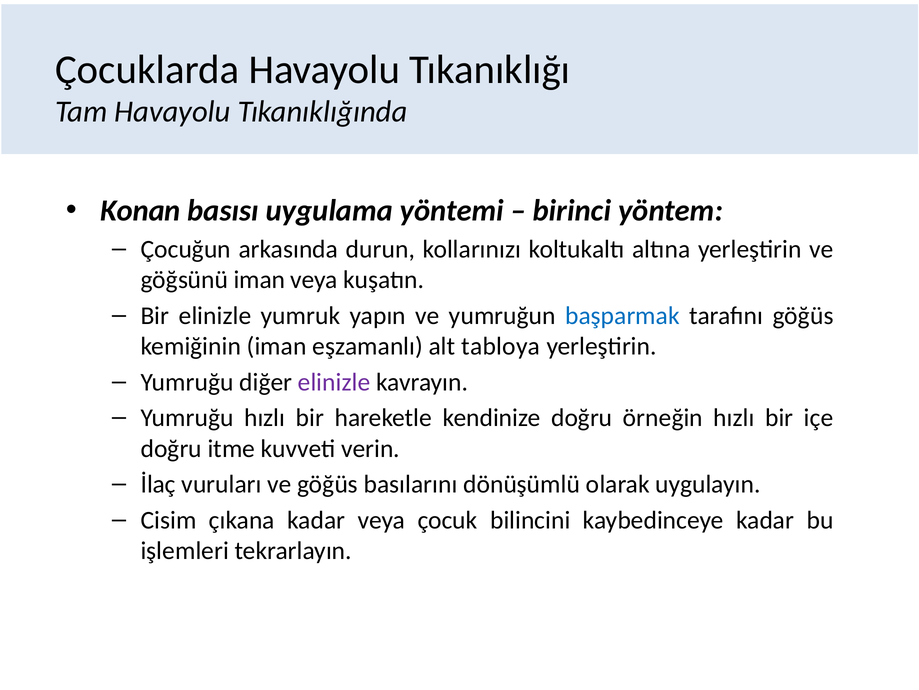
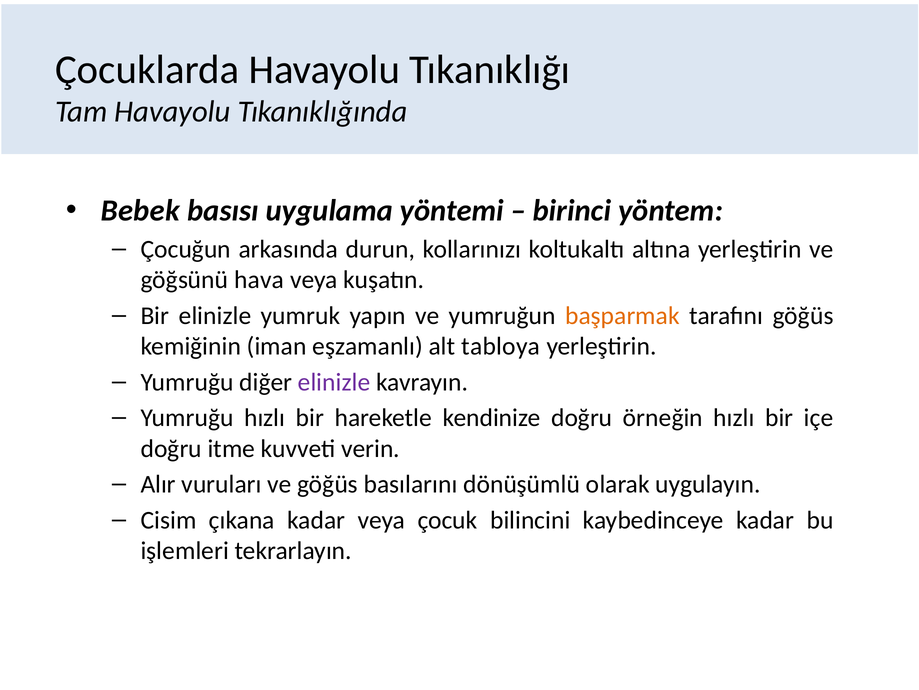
Konan: Konan -> Bebek
göğsünü iman: iman -> hava
başparmak colour: blue -> orange
İlaç: İlaç -> Alır
